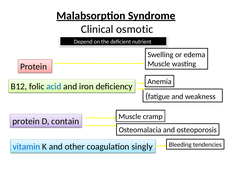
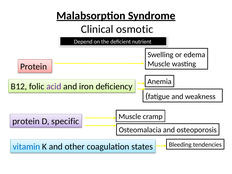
acid colour: blue -> purple
contain: contain -> specific
singly: singly -> states
